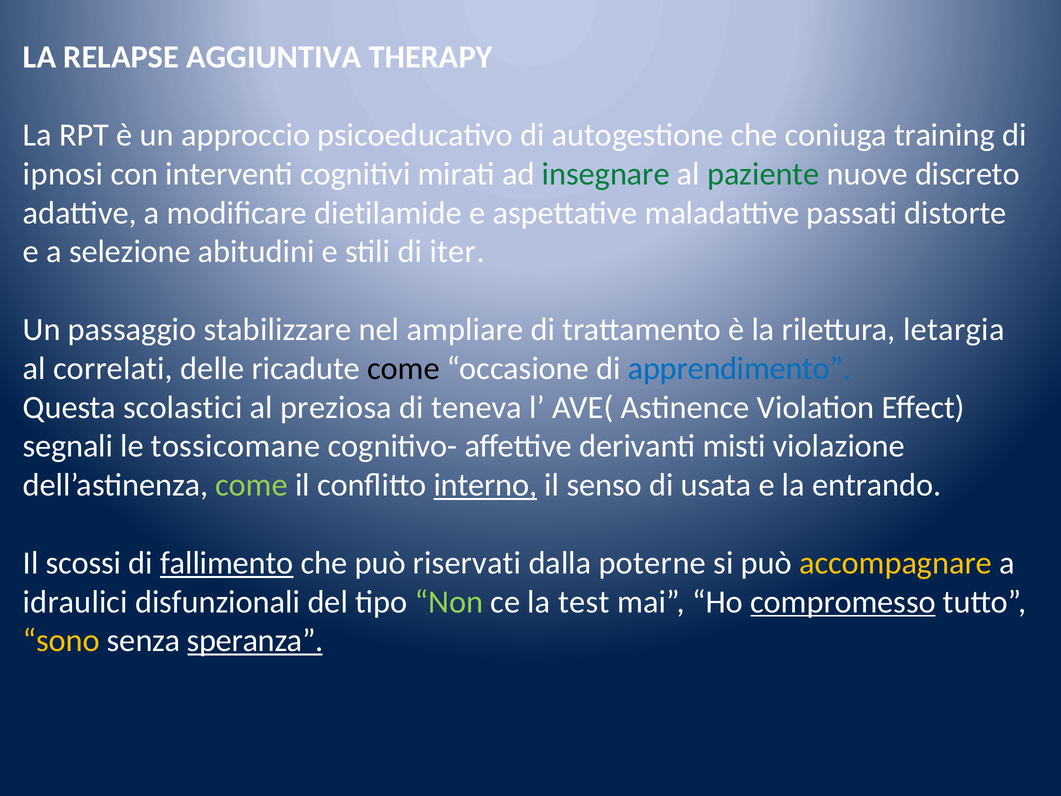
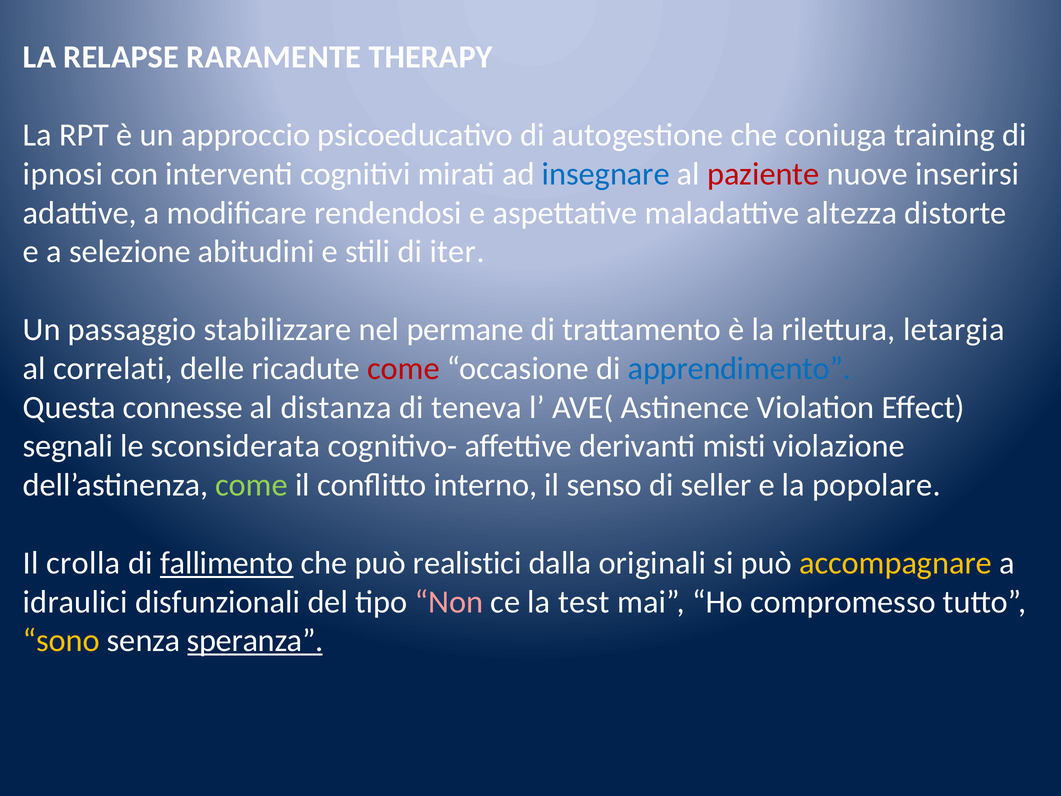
AGGIUNTIVA: AGGIUNTIVA -> RARAMENTE
insegnare colour: green -> blue
paziente colour: green -> red
discreto: discreto -> inserirsi
dietilamide: dietilamide -> rendendosi
passati: passati -> altezza
ampliare: ampliare -> permane
come at (403, 368) colour: black -> red
scolastici: scolastici -> connesse
preziosa: preziosa -> distanza
tossicomane: tossicomane -> sconsiderata
interno underline: present -> none
usata: usata -> seller
entrando: entrando -> popolare
scossi: scossi -> crolla
riservati: riservati -> realistici
poterne: poterne -> originali
Non colour: light green -> pink
compromesso underline: present -> none
